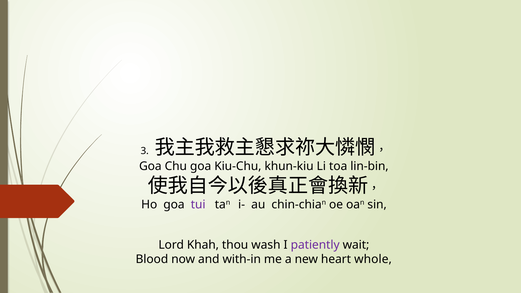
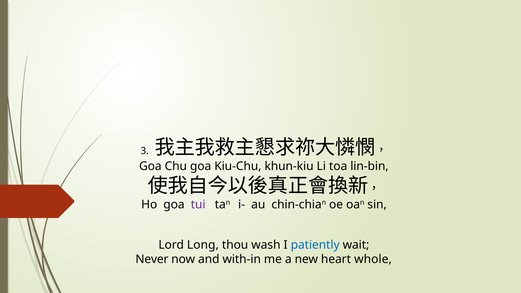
Khah: Khah -> Long
patiently colour: purple -> blue
Blood: Blood -> Never
